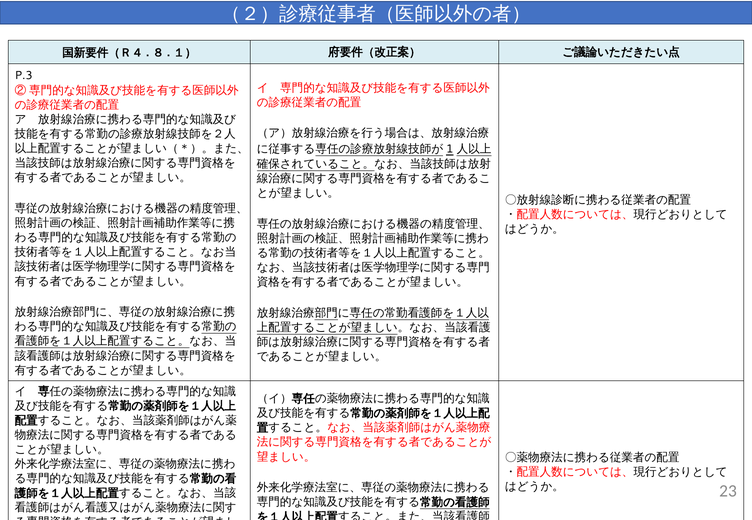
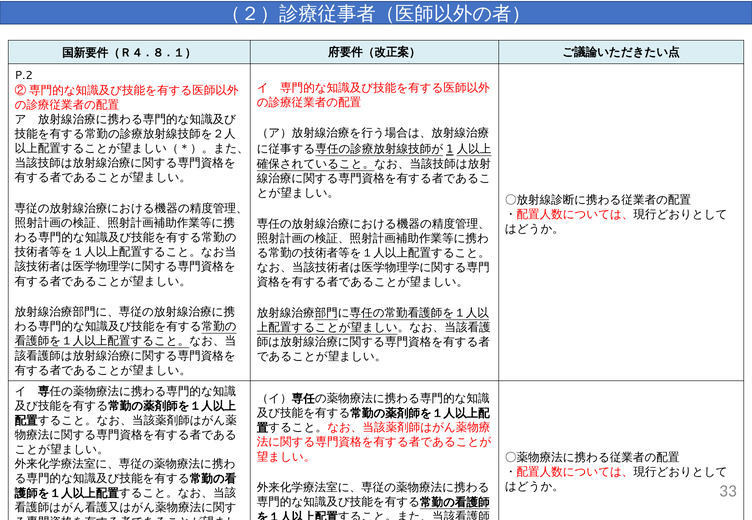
P.3: P.3 -> P.2
23: 23 -> 33
